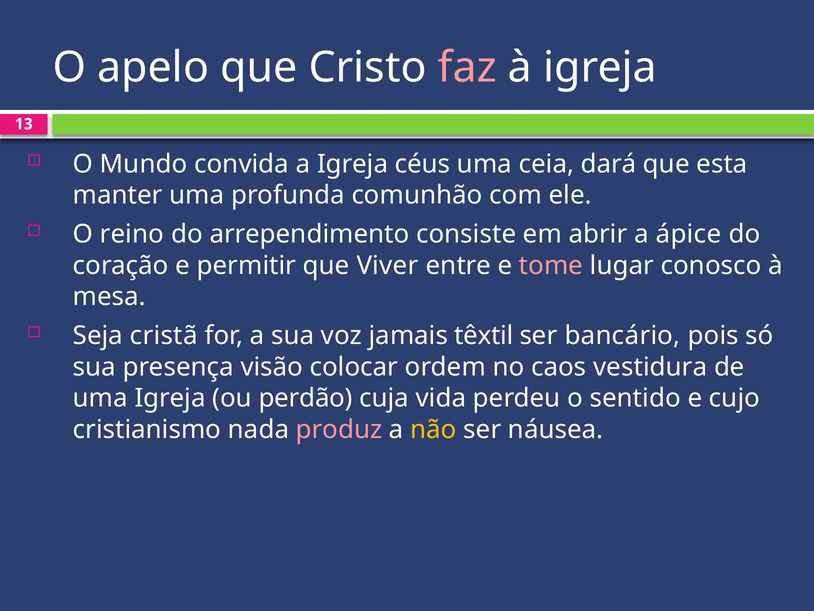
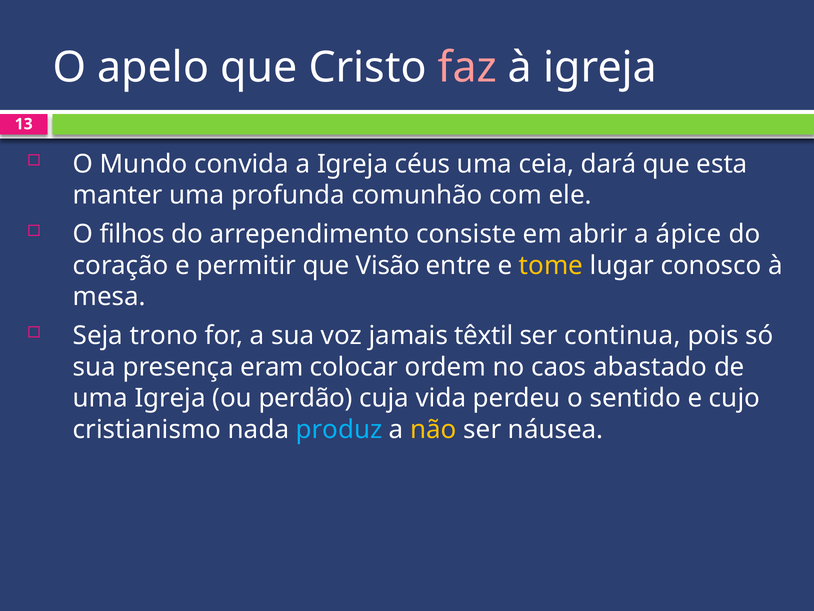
reino: reino -> filhos
Viver: Viver -> Visão
tome colour: pink -> yellow
cristã: cristã -> trono
bancário: bancário -> continua
visão: visão -> eram
vestidura: vestidura -> abastado
produz colour: pink -> light blue
